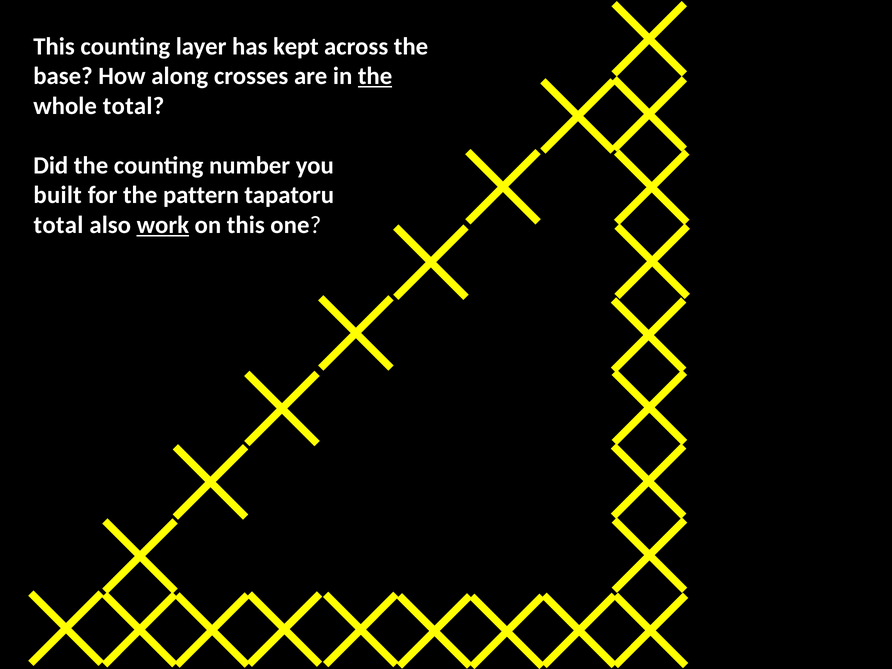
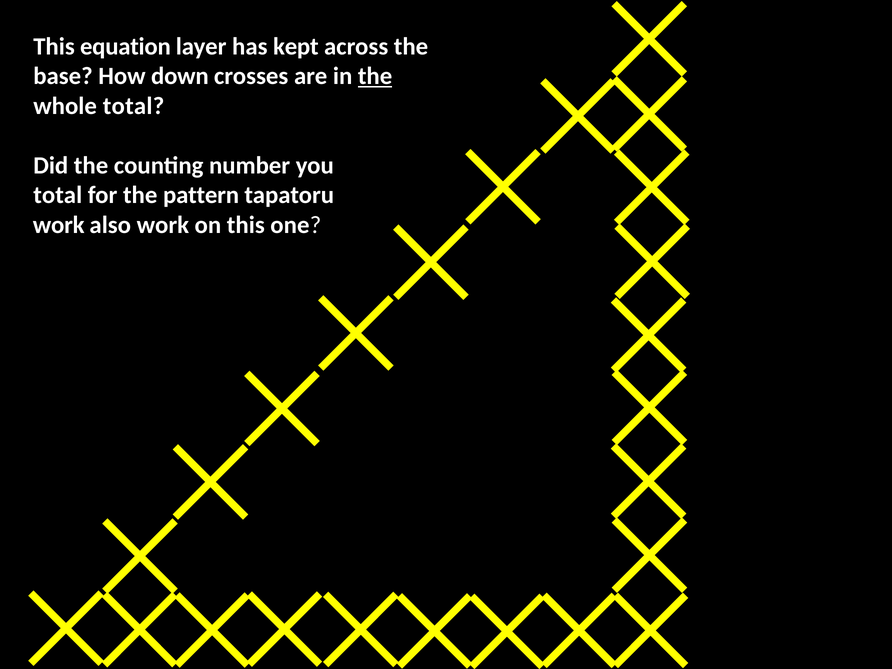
This counting: counting -> equation
along: along -> down
built at (58, 195): built -> total
total at (58, 225): total -> work
work at (163, 225) underline: present -> none
